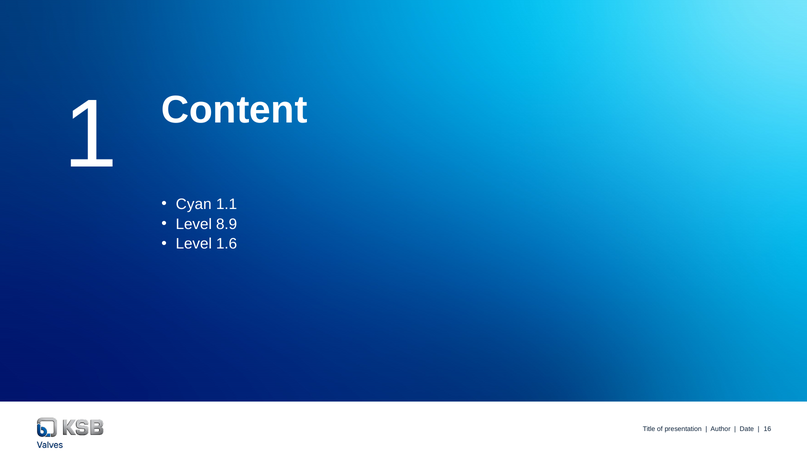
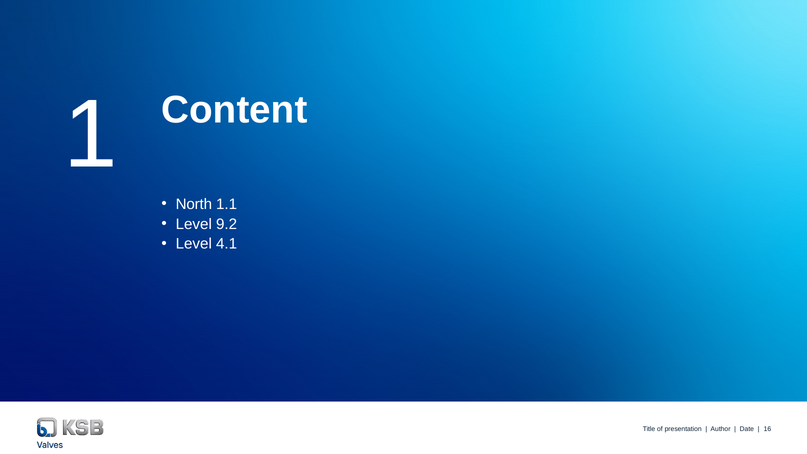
Cyan: Cyan -> North
8.9: 8.9 -> 9.2
1.6: 1.6 -> 4.1
